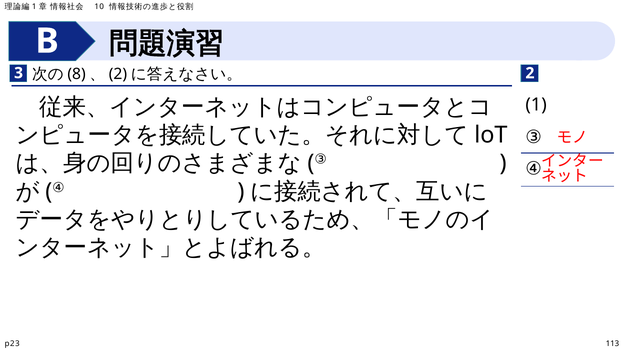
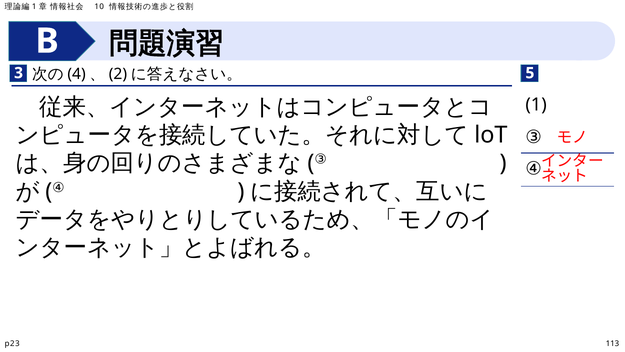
8: 8 -> 4
3 2: 2 -> 5
